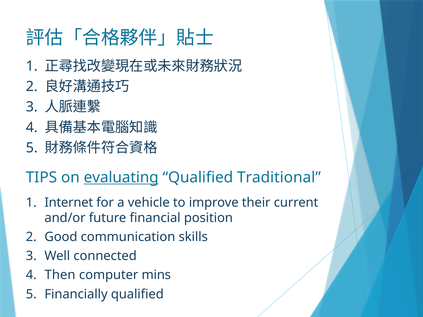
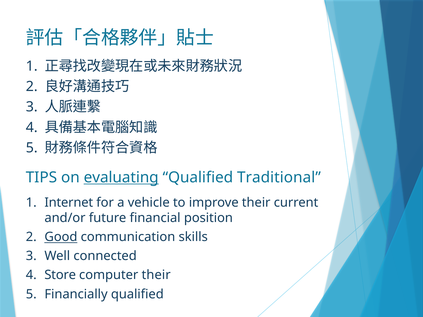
Good underline: none -> present
Then: Then -> Store
computer mins: mins -> their
